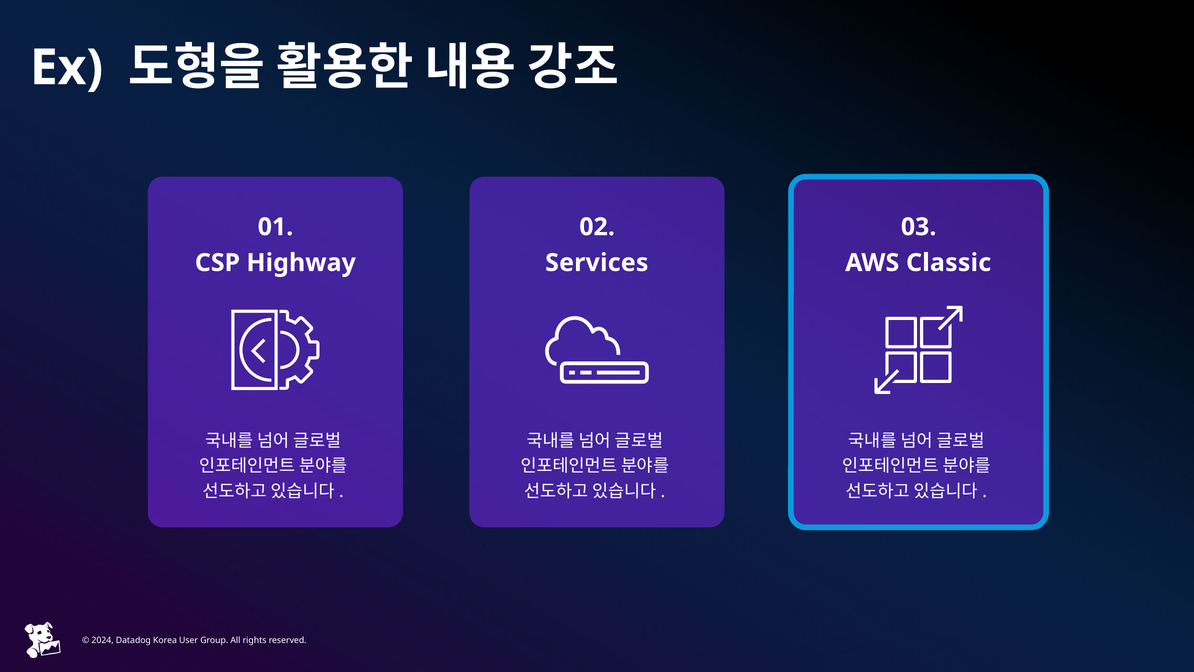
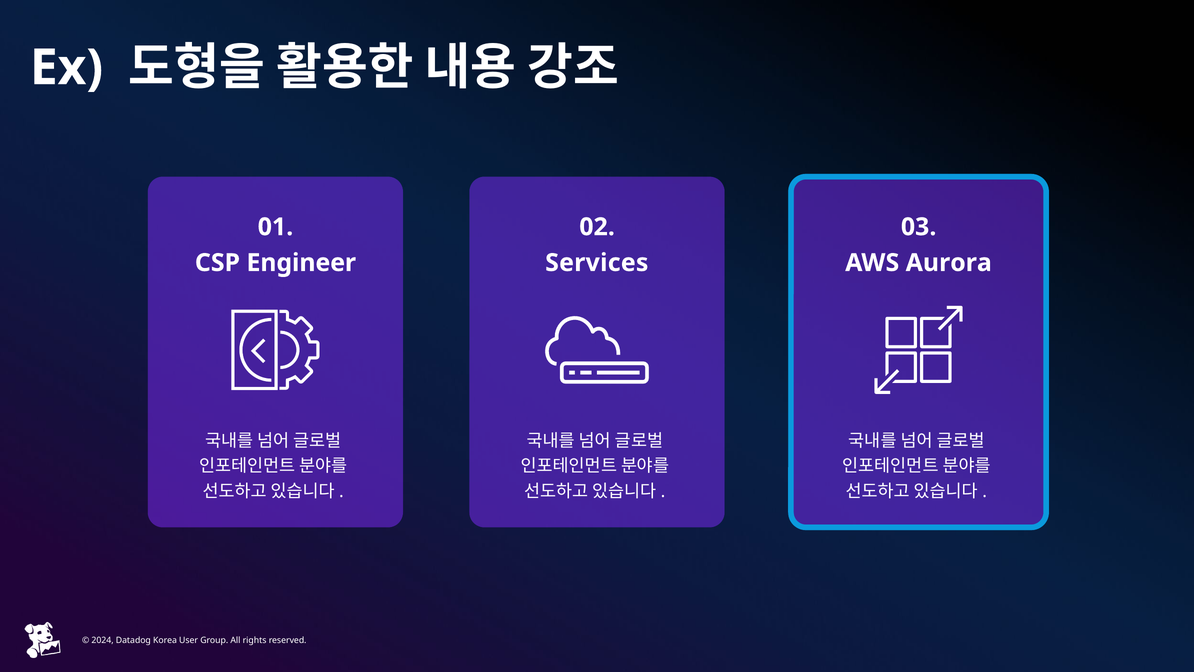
Highway: Highway -> Engineer
Classic: Classic -> Aurora
